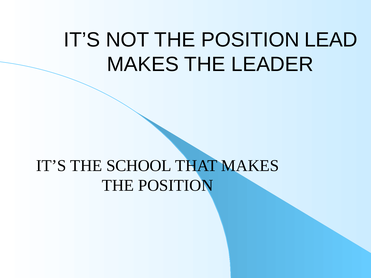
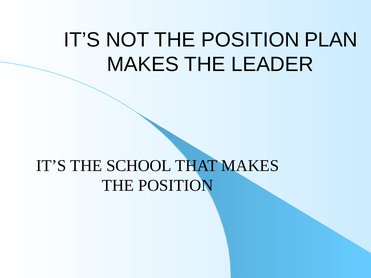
LEAD: LEAD -> PLAN
